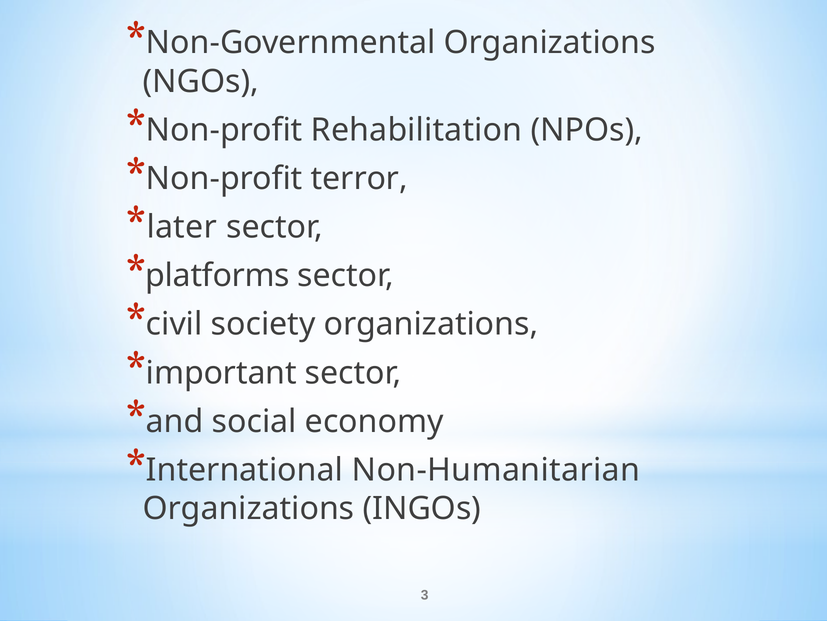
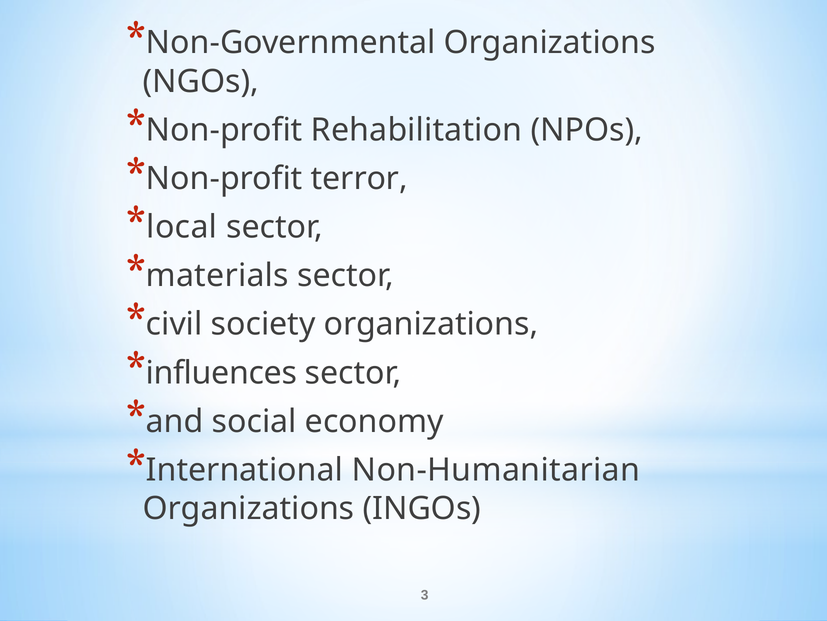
later: later -> local
platforms: platforms -> materials
important: important -> influences
